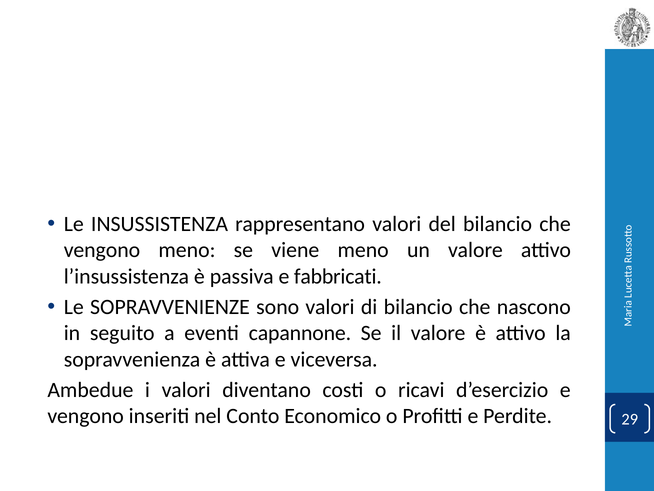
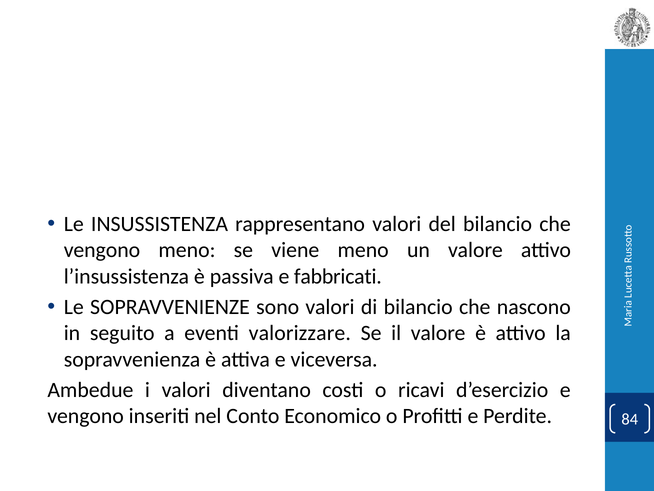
capannone: capannone -> valorizzare
29: 29 -> 84
